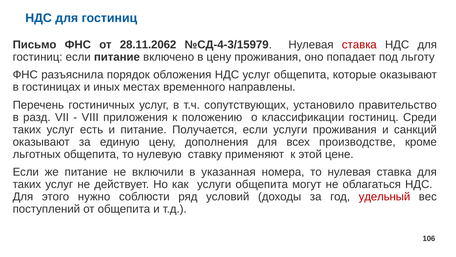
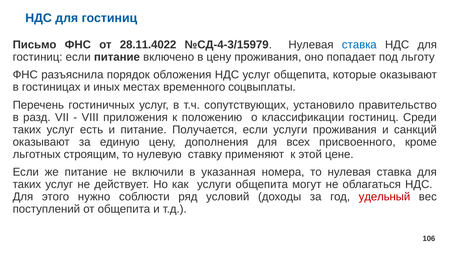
28.11.2062: 28.11.2062 -> 28.11.4022
ставка at (359, 45) colour: red -> blue
направлены: направлены -> соцвыплаты
производстве: производстве -> присвоенного
льготных общепита: общепита -> строящим
